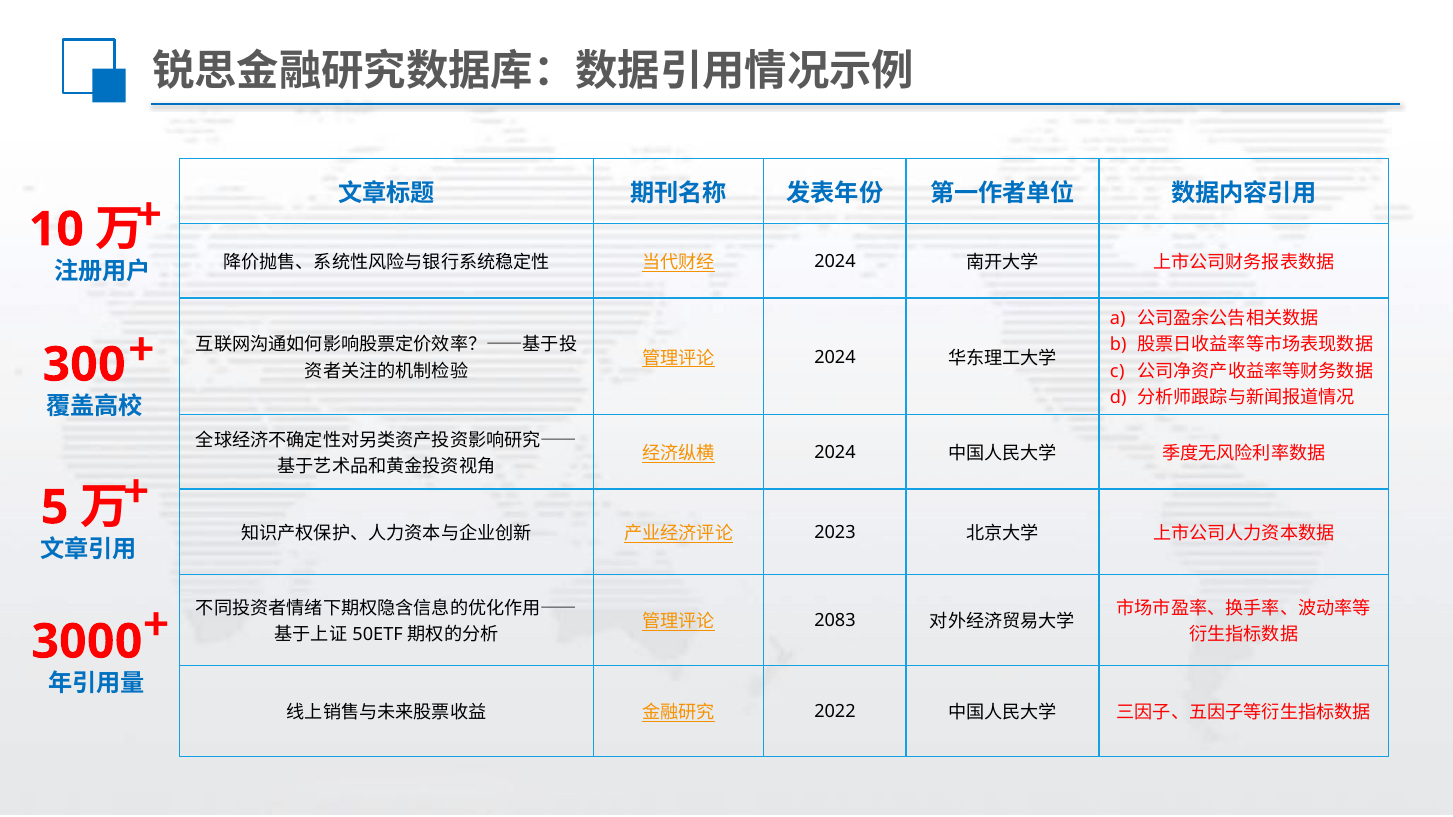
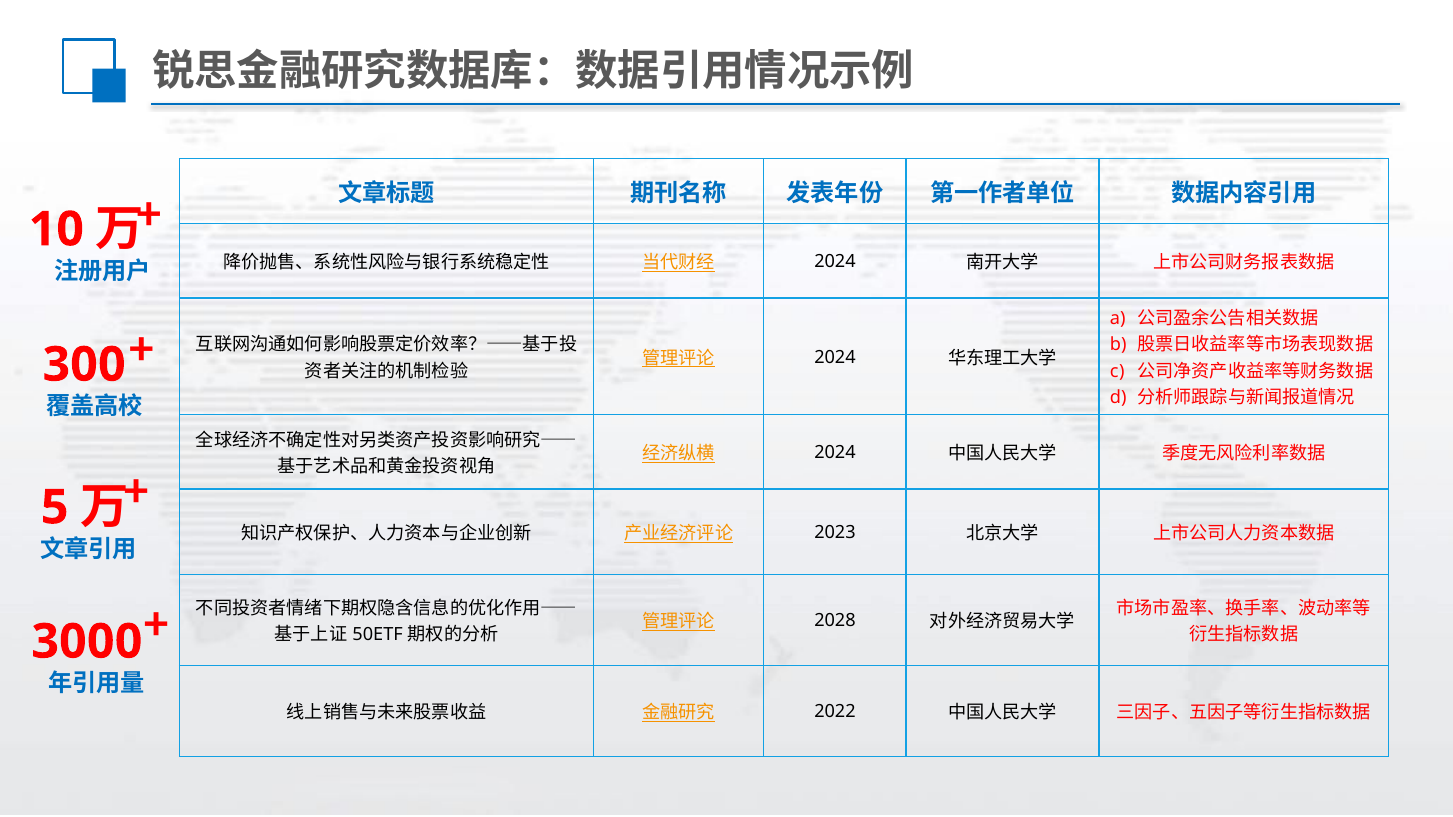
2083: 2083 -> 2028
